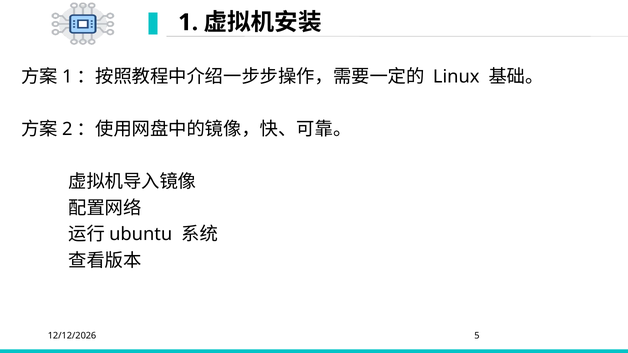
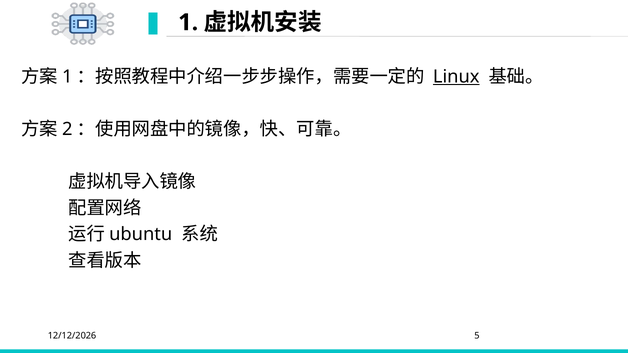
Linux underline: none -> present
